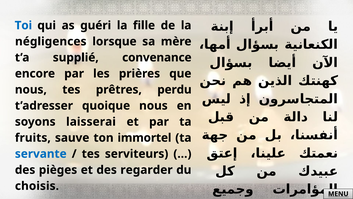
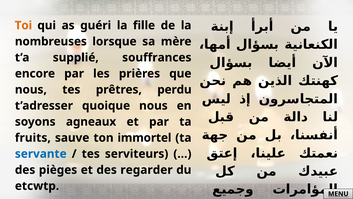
Toi colour: blue -> orange
négligences: négligences -> nombreuses
convenance: convenance -> souffrances
laisserai: laisserai -> agneaux
choisis: choisis -> etcwtp
